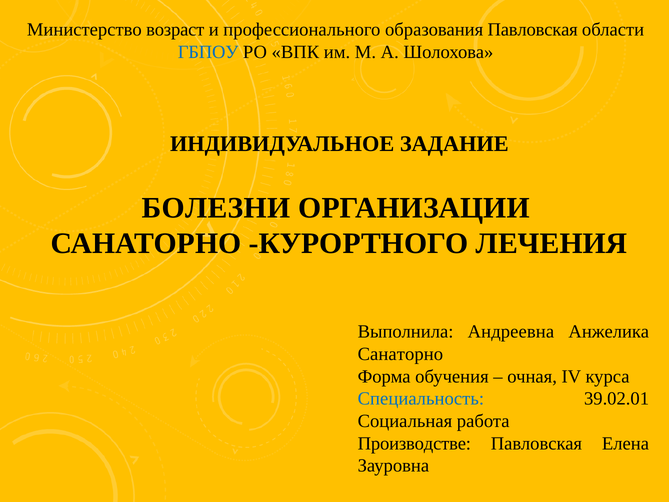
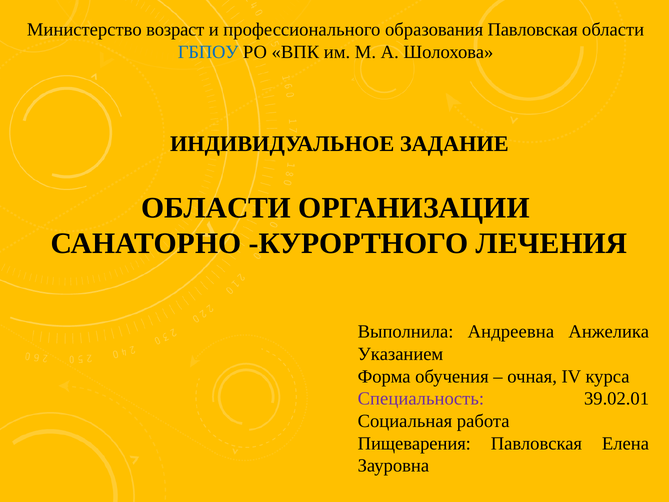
БОЛЕЗНИ at (216, 208): БОЛЕЗНИ -> ОБЛАСТИ
Санаторно at (400, 354): Санаторно -> Указанием
Специальность colour: blue -> purple
Производстве: Производстве -> Пищеварения
